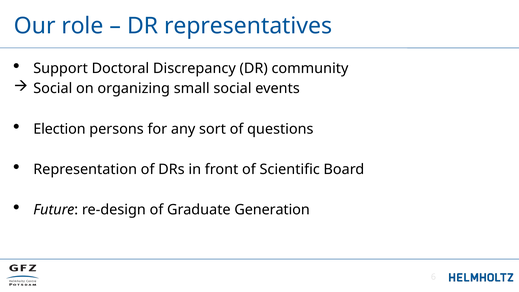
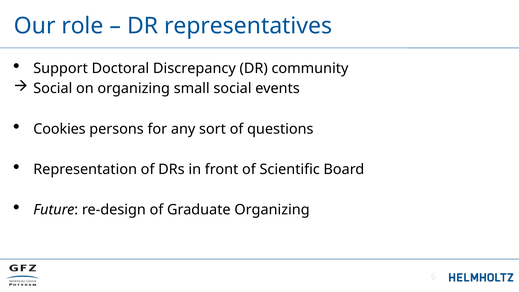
Election: Election -> Cookies
Graduate Generation: Generation -> Organizing
